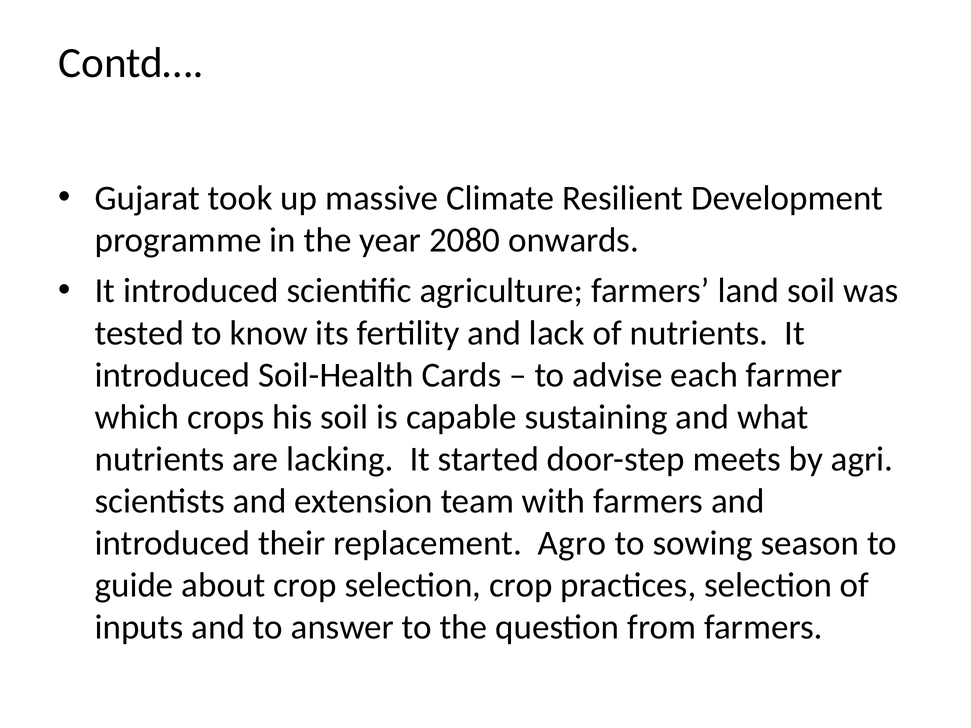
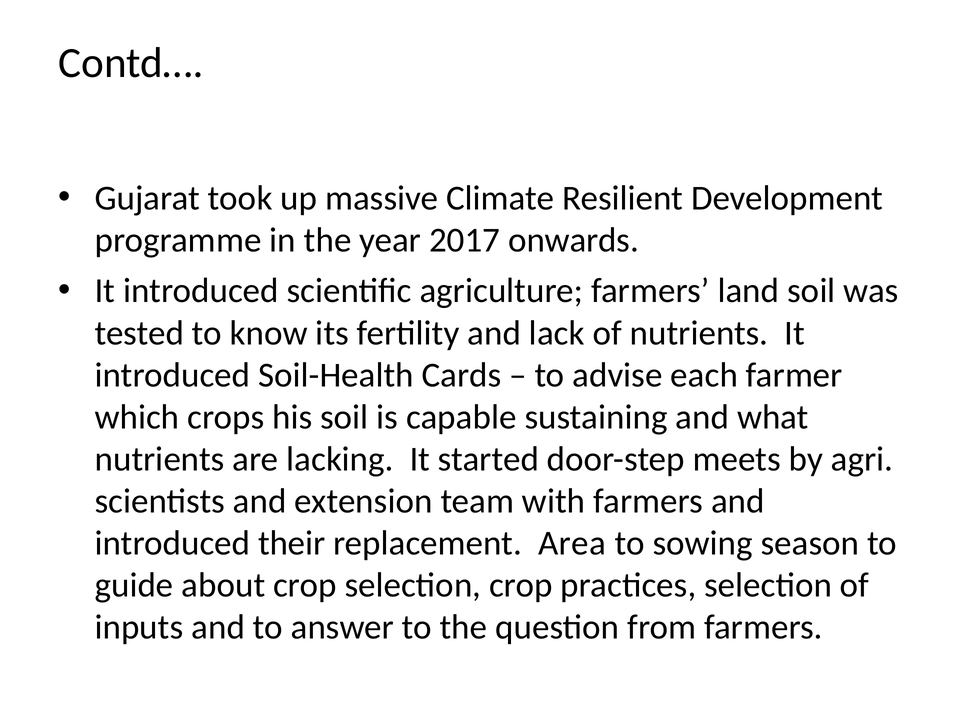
2080: 2080 -> 2017
Agro: Agro -> Area
